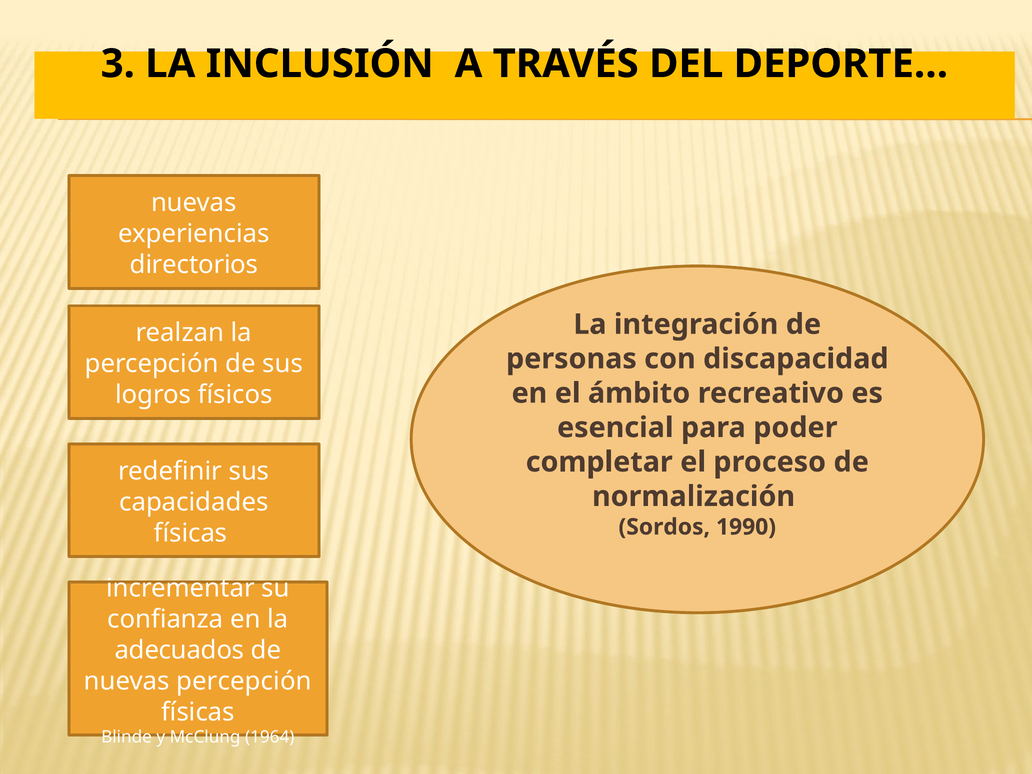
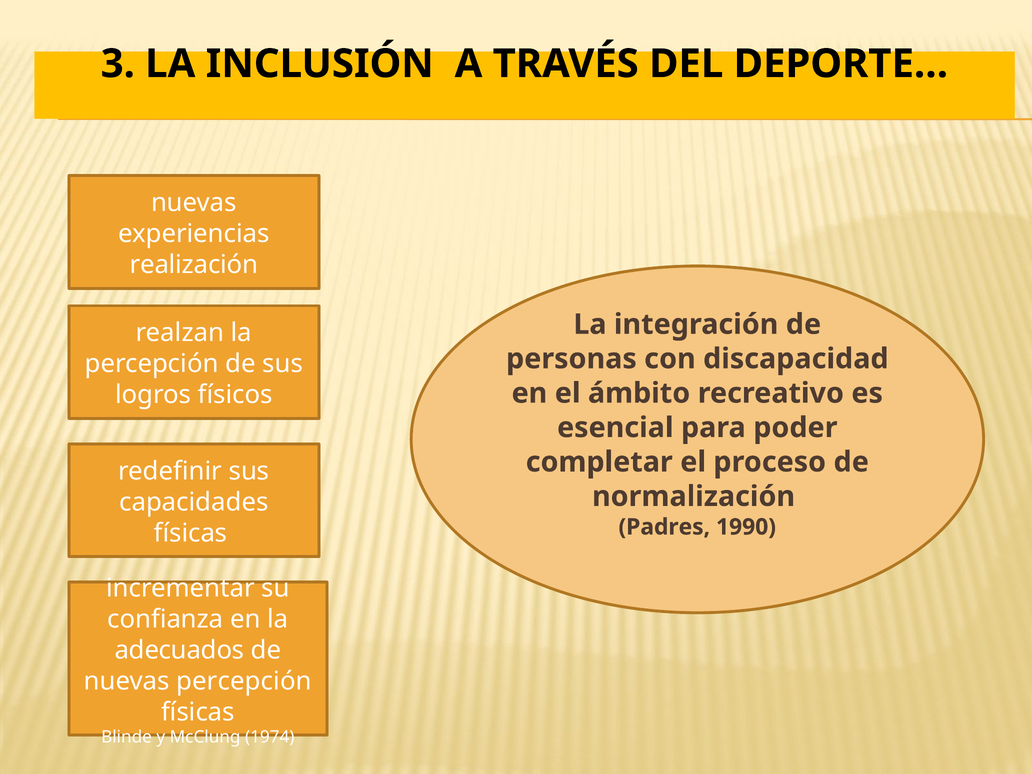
directorios: directorios -> realización
Sordos: Sordos -> Padres
1964: 1964 -> 1974
